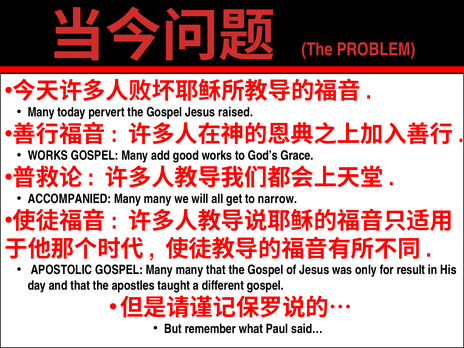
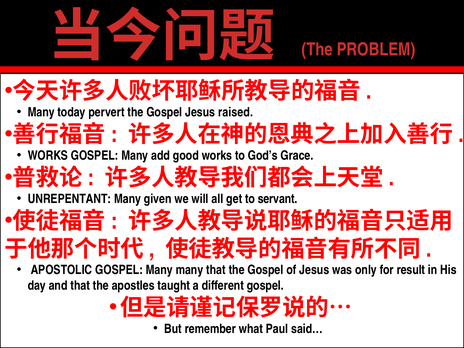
ACCOMPANIED: ACCOMPANIED -> UNREPENTANT
many at (158, 199): many -> given
narrow: narrow -> servant
